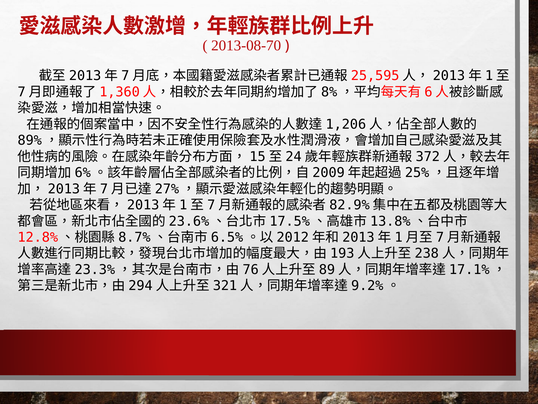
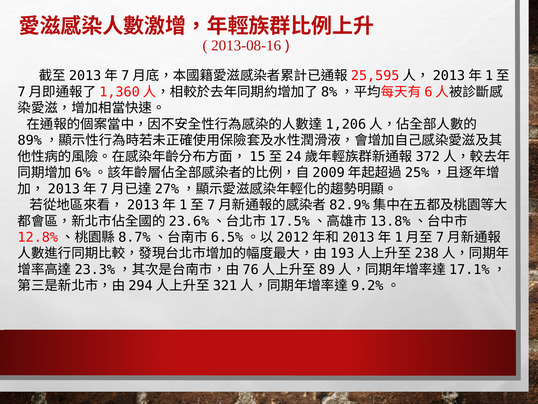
2013-08-70: 2013-08-70 -> 2013-08-16
